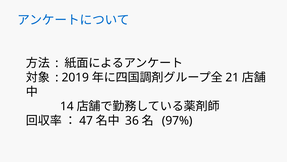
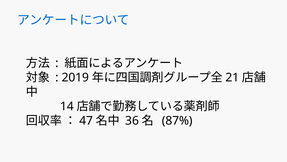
97%: 97% -> 87%
